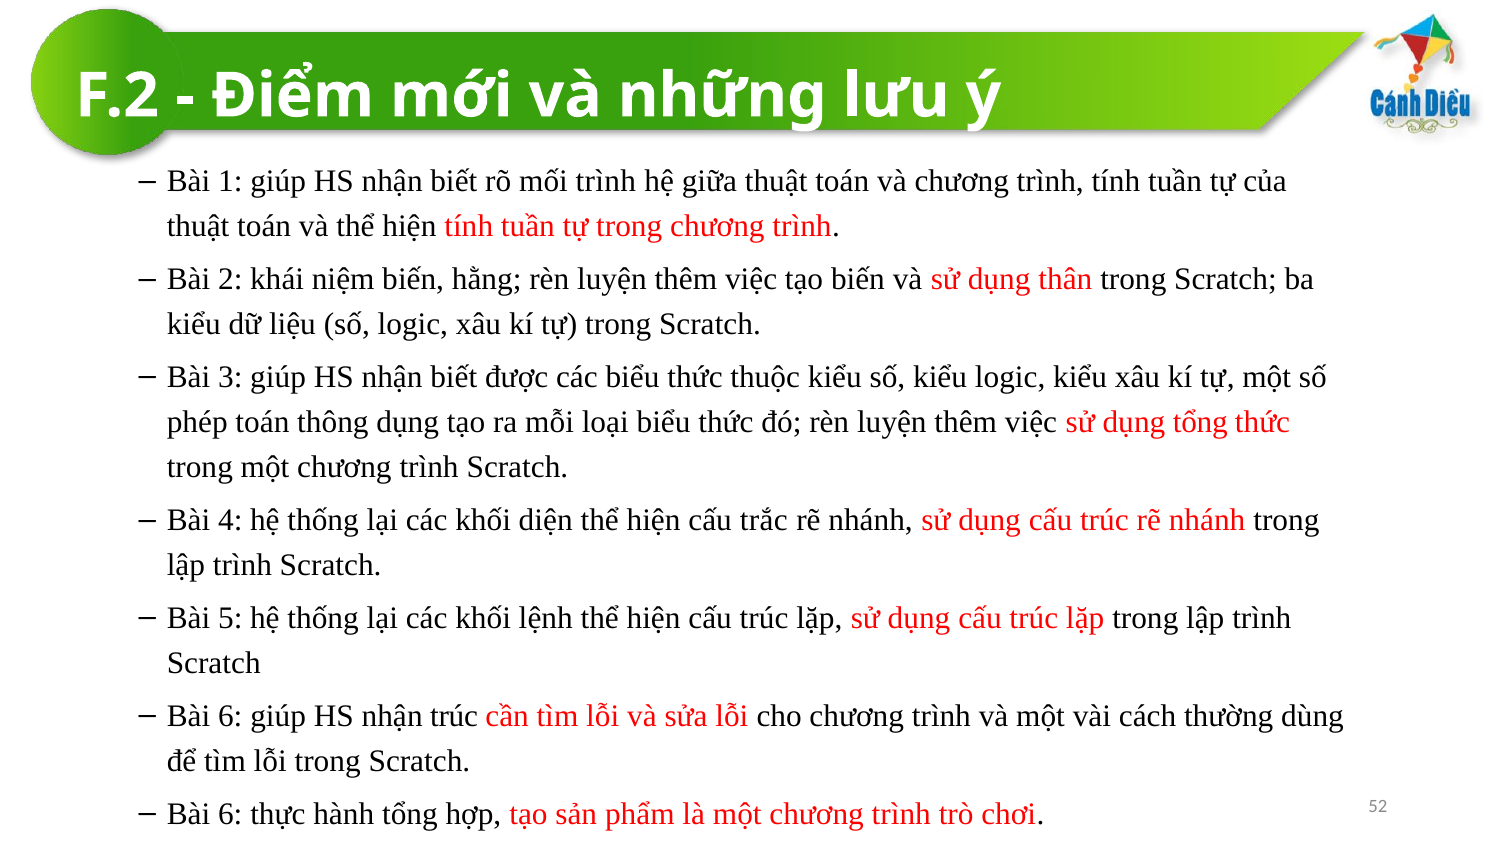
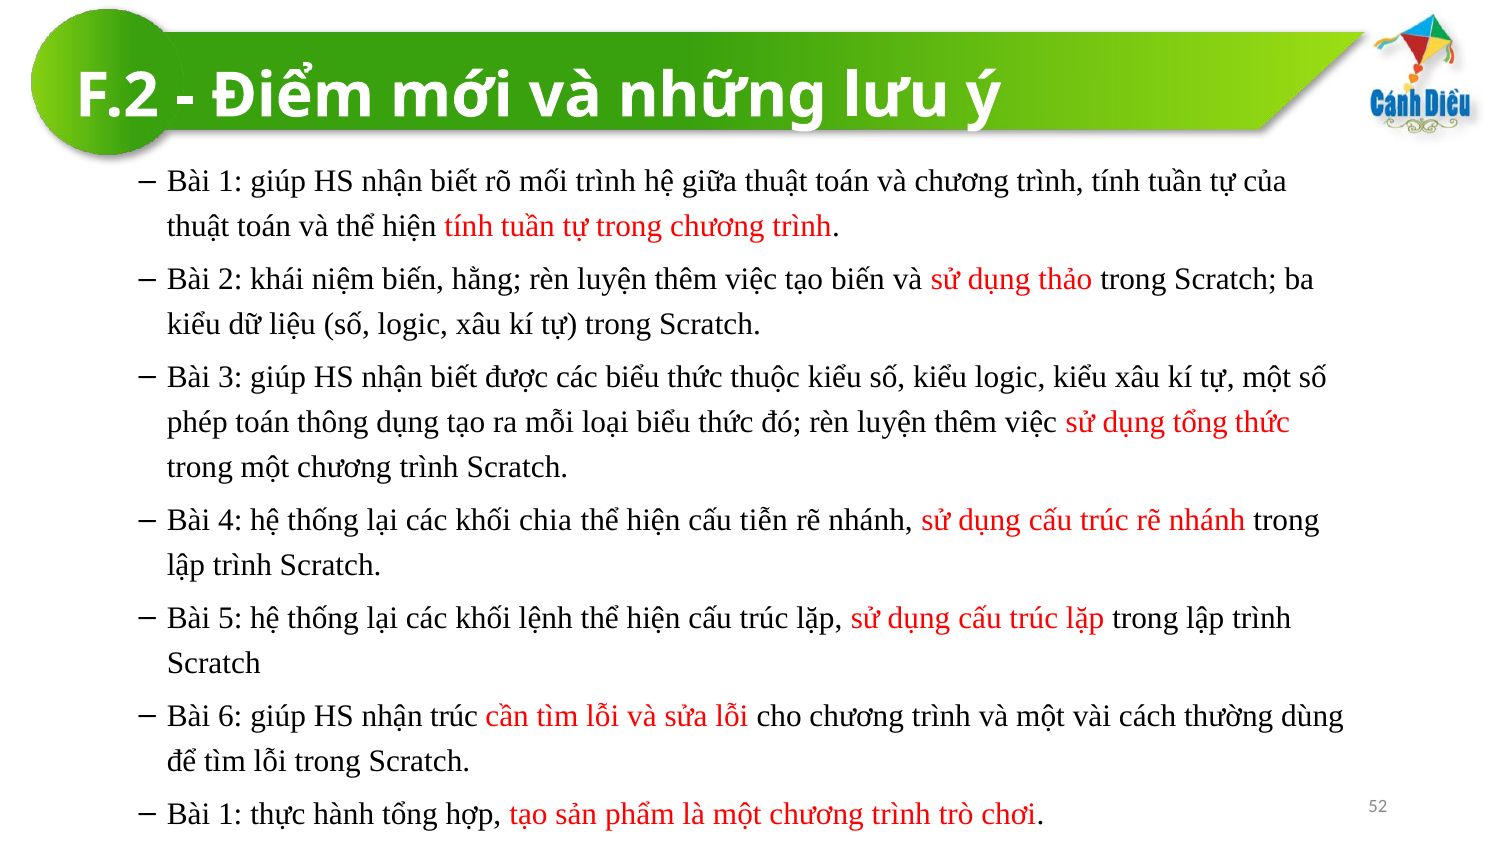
thân: thân -> thảo
diện: diện -> chia
trắc: trắc -> tiễn
6 at (230, 814): 6 -> 1
